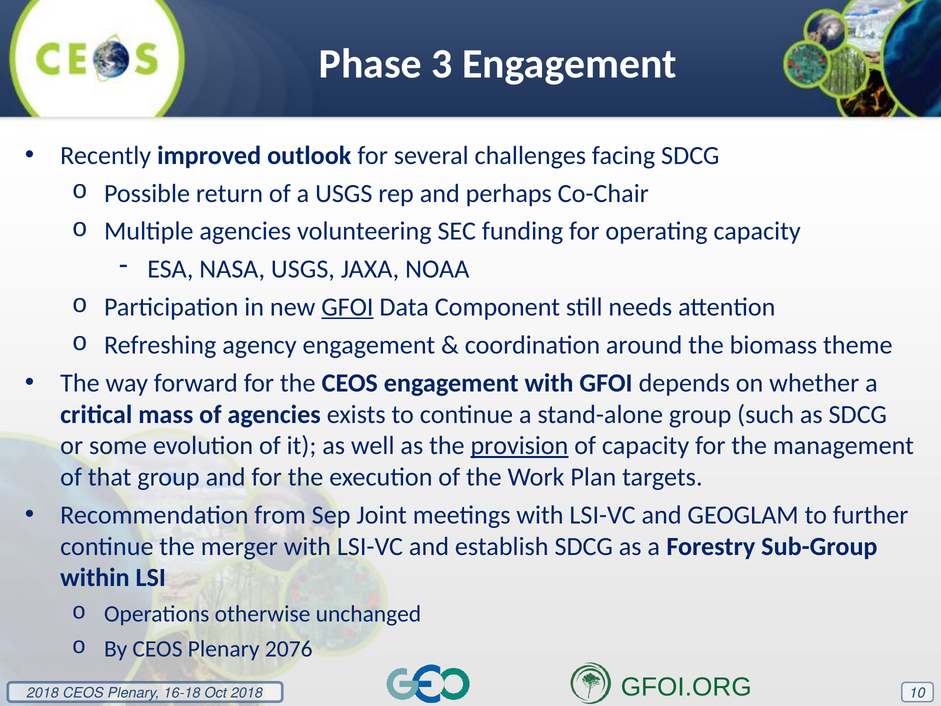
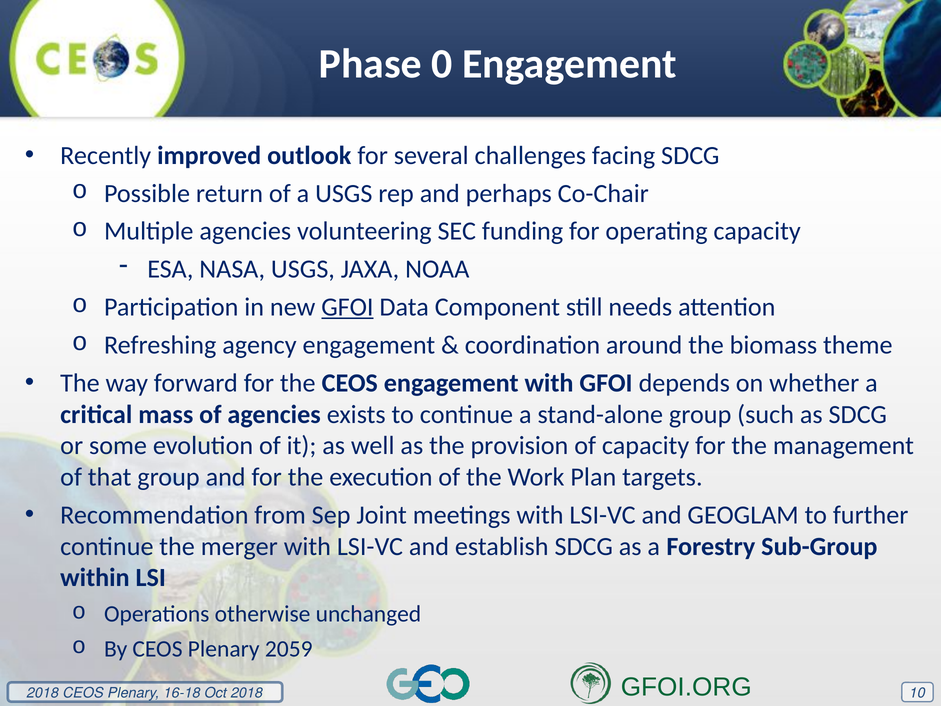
3: 3 -> 0
provision underline: present -> none
2076: 2076 -> 2059
